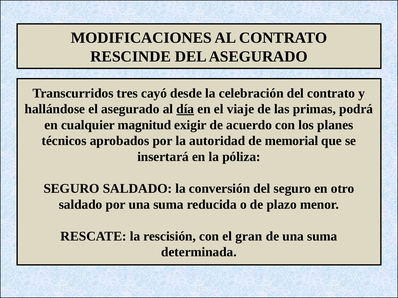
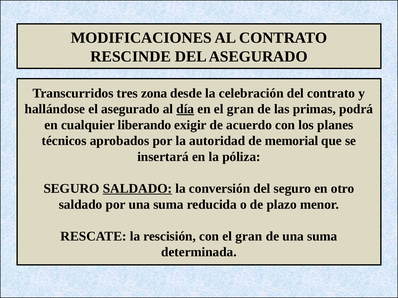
cayó: cayó -> zona
en el viaje: viaje -> gran
magnitud: magnitud -> liberando
SALDADO at (137, 189) underline: none -> present
